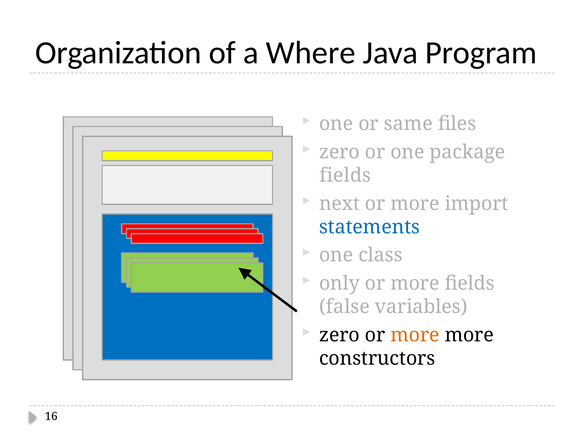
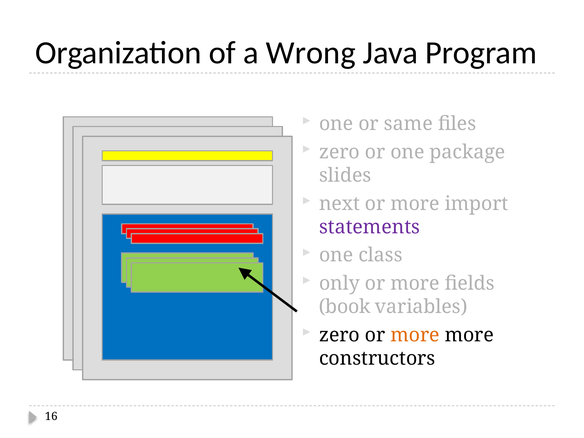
Where: Where -> Wrong
fields at (345, 175): fields -> slides
statements colour: blue -> purple
false: false -> book
